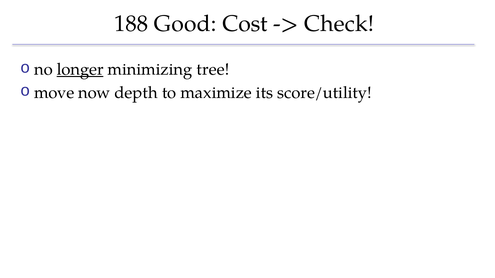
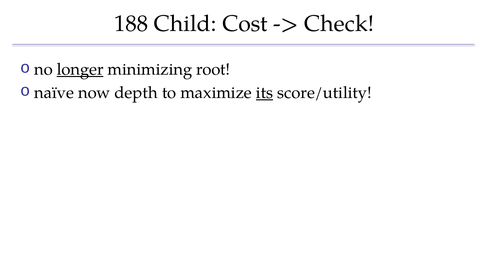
Good: Good -> Child
tree: tree -> root
move: move -> naïve
its underline: none -> present
